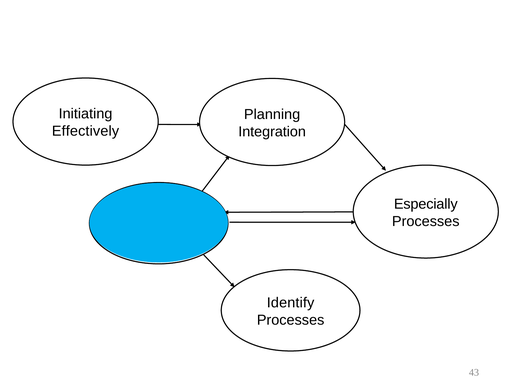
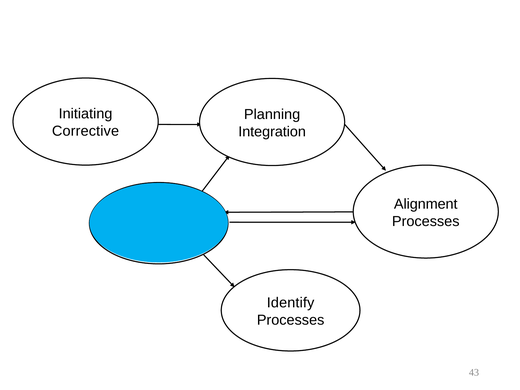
Effectively: Effectively -> Corrective
Especially: Especially -> Alignment
